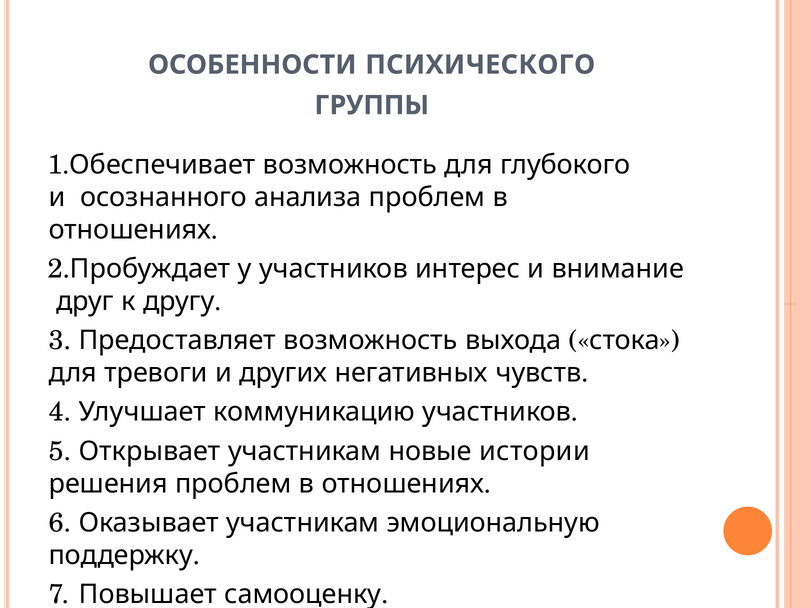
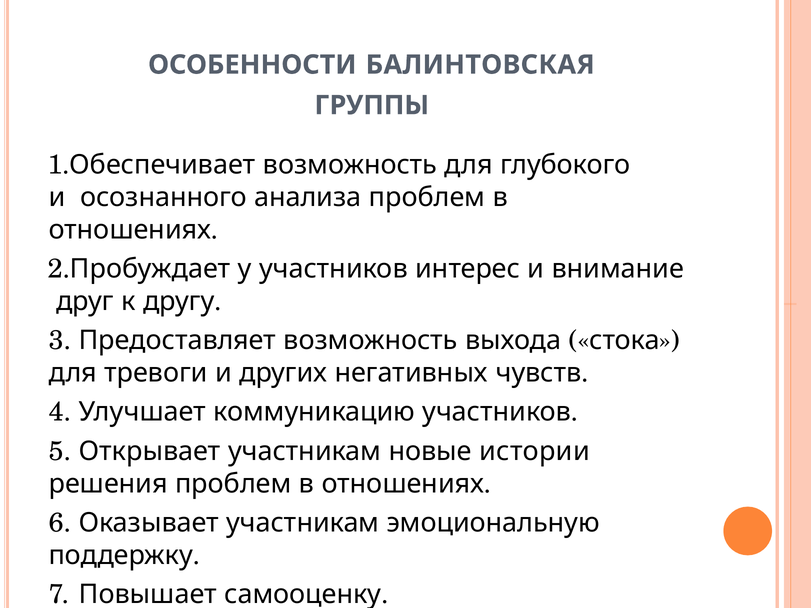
ПСИХИЧЕСКОГО: ПСИХИЧЕСКОГО -> БАЛИНТОВСКАЯ
